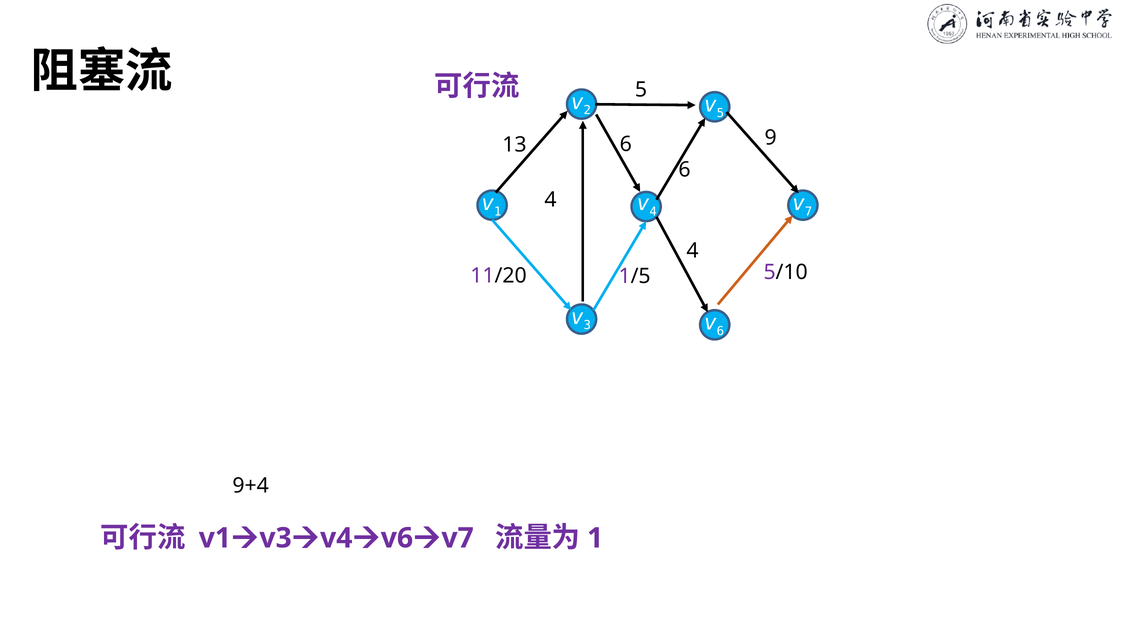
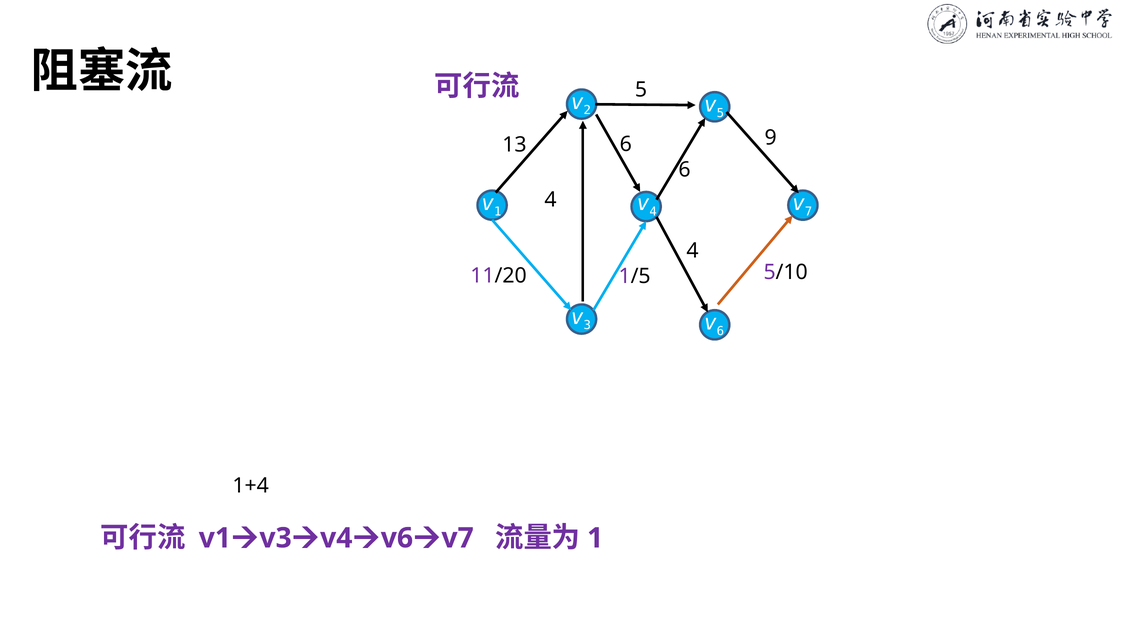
9+4: 9+4 -> 1+4
